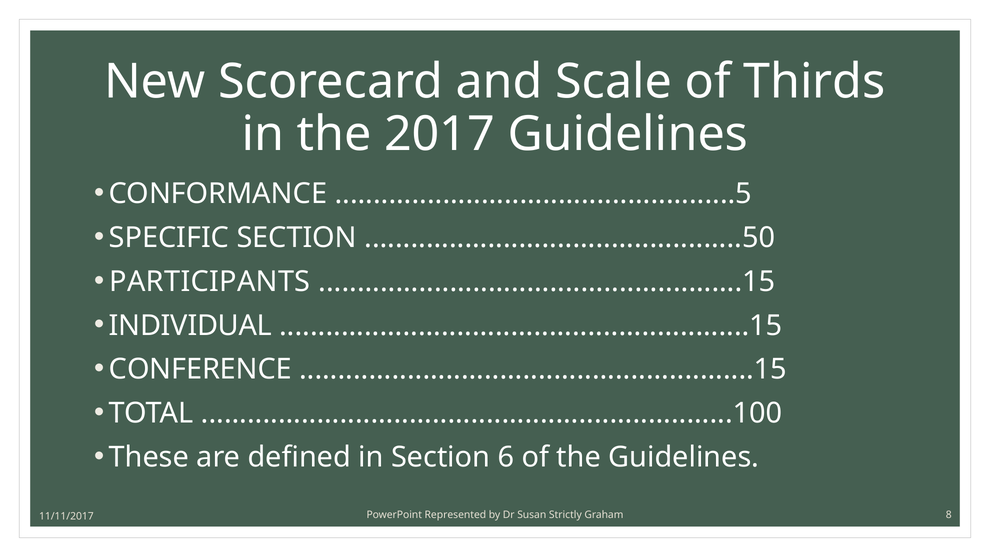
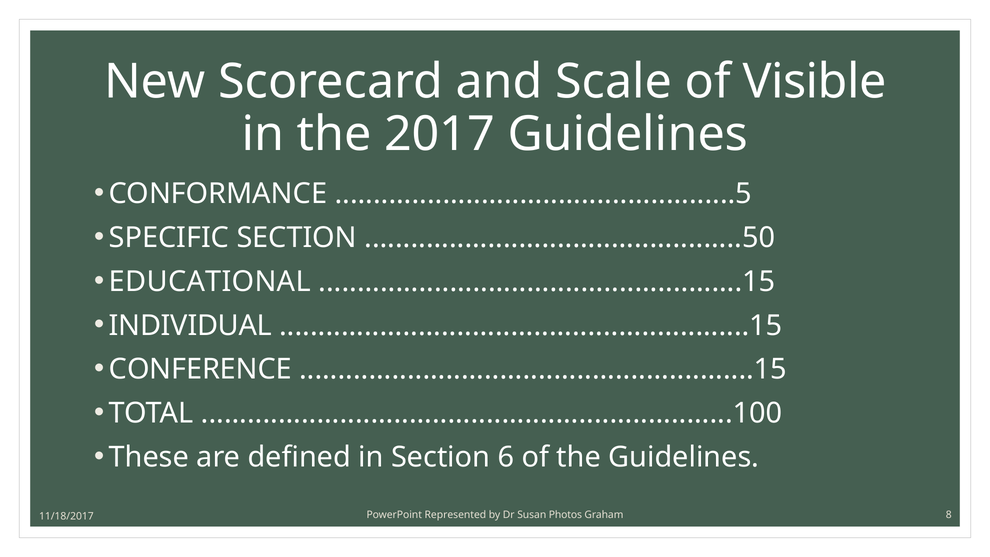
Thirds: Thirds -> Visible
PARTICIPANTS: PARTICIPANTS -> EDUCATIONAL
Strictly: Strictly -> Photos
11/11/2017: 11/11/2017 -> 11/18/2017
